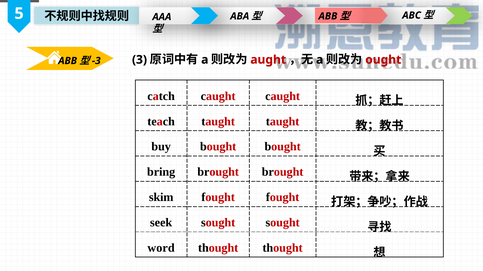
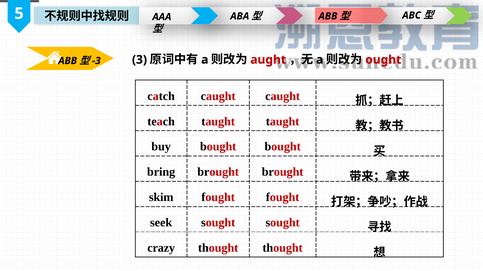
word: word -> crazy
